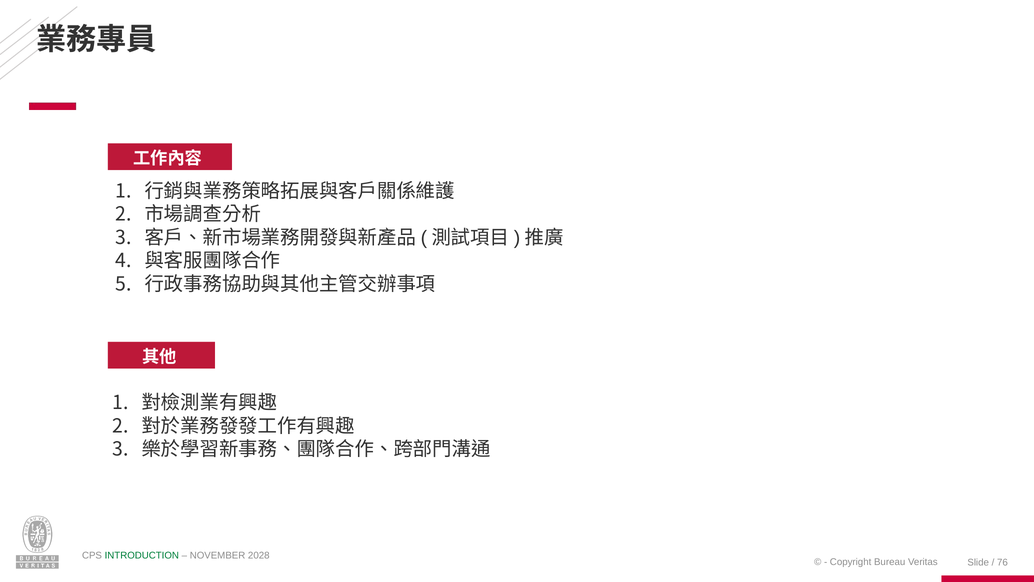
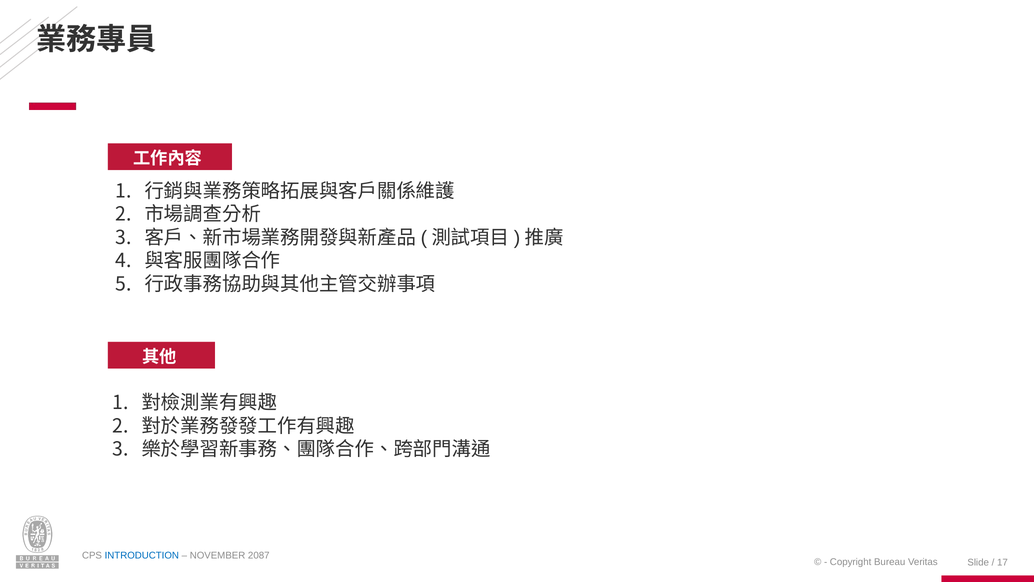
INTRODUCTION colour: green -> blue
2028: 2028 -> 2087
76: 76 -> 17
